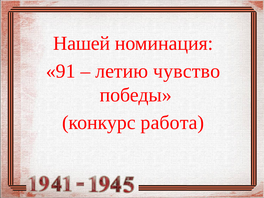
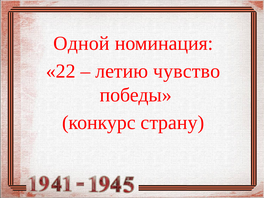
Нашей: Нашей -> Одной
91: 91 -> 22
работа: работа -> страну
